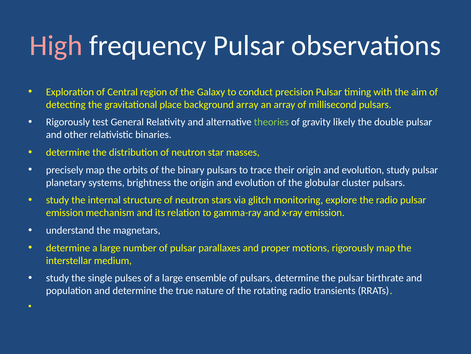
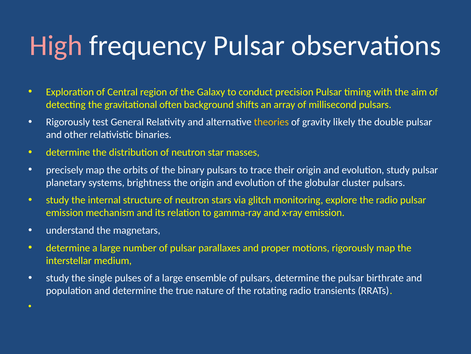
place: place -> often
background array: array -> shifts
theories colour: light green -> yellow
